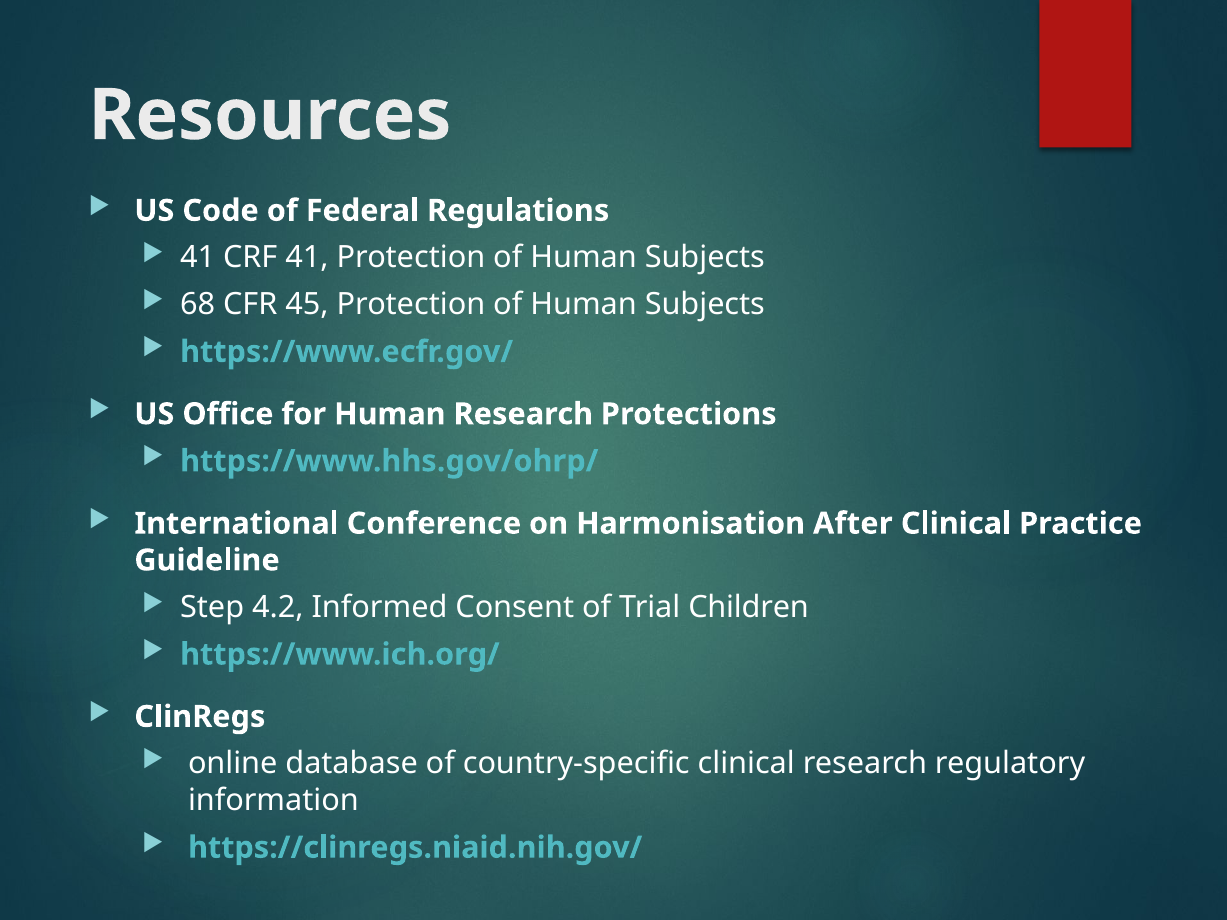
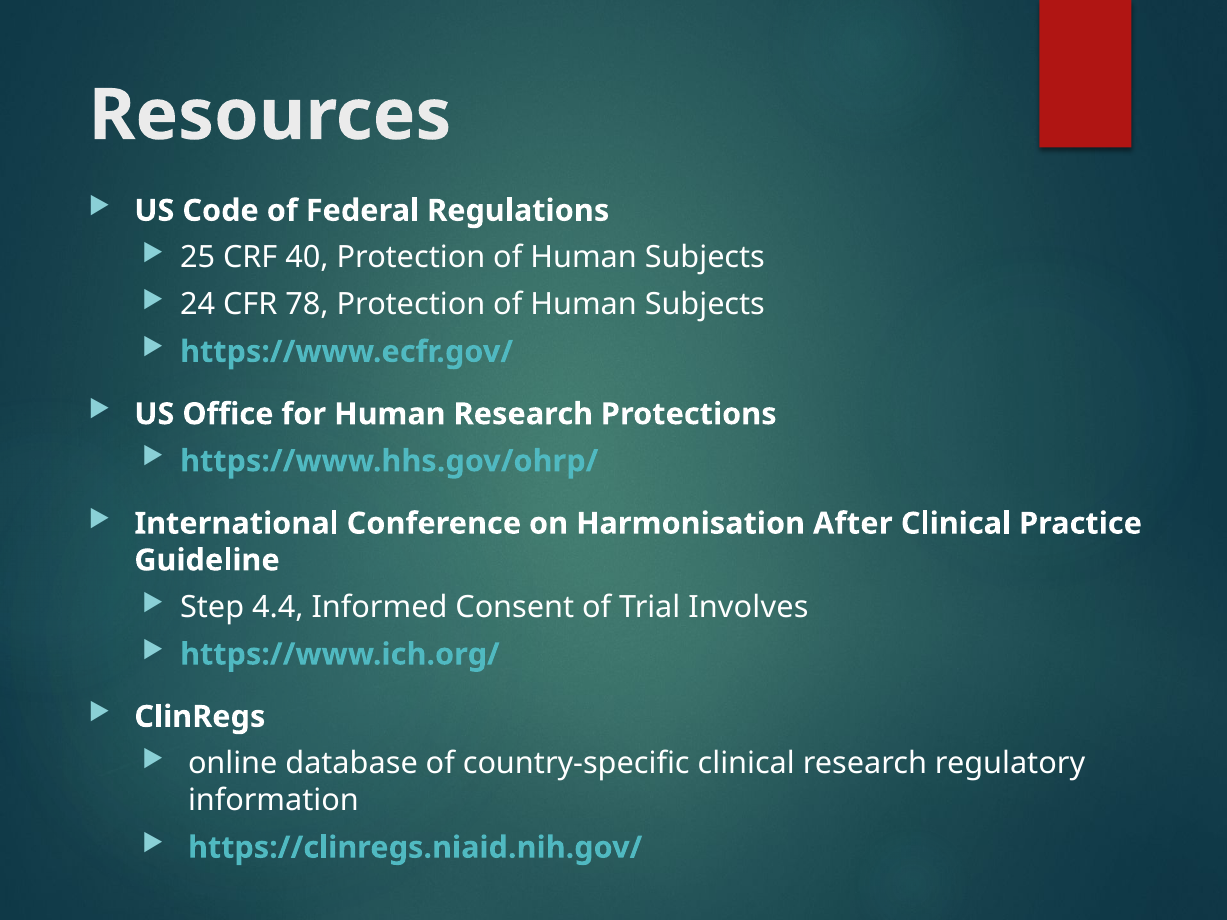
41 at (198, 258): 41 -> 25
CRF 41: 41 -> 40
68: 68 -> 24
45: 45 -> 78
4.2: 4.2 -> 4.4
Children: Children -> Involves
